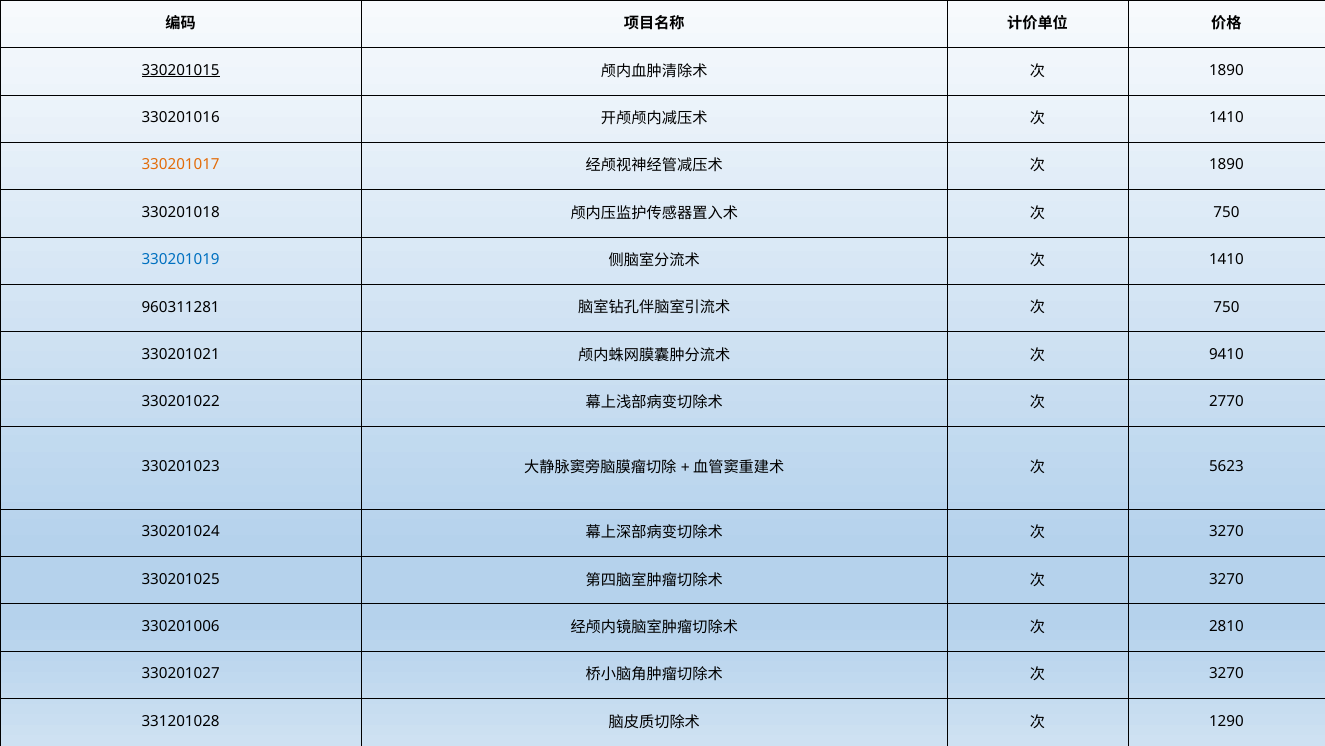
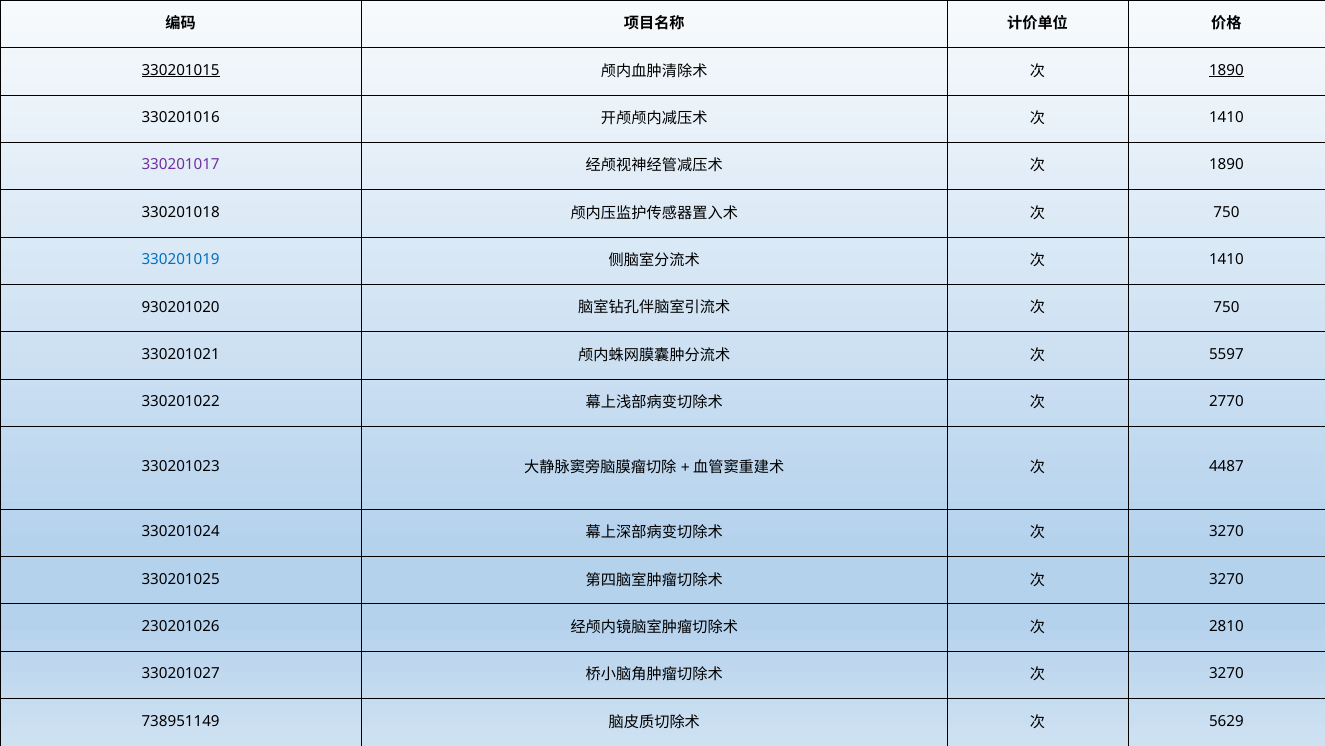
1890 at (1226, 70) underline: none -> present
330201017 colour: orange -> purple
960311281: 960311281 -> 930201020
9410: 9410 -> 5597
5623: 5623 -> 4487
330201006: 330201006 -> 230201026
331201028: 331201028 -> 738951149
1290: 1290 -> 5629
